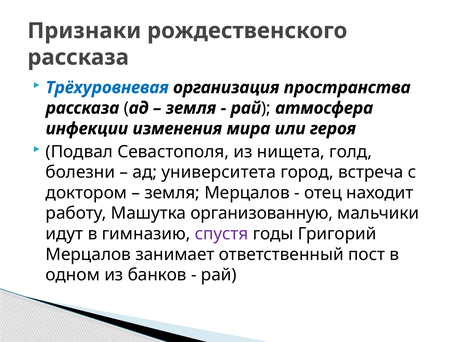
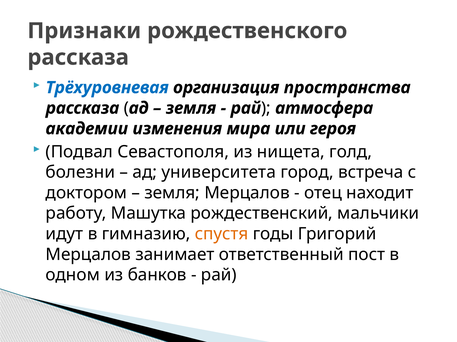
инфекции: инфекции -> академии
организованную: организованную -> рождественский
спустя colour: purple -> orange
